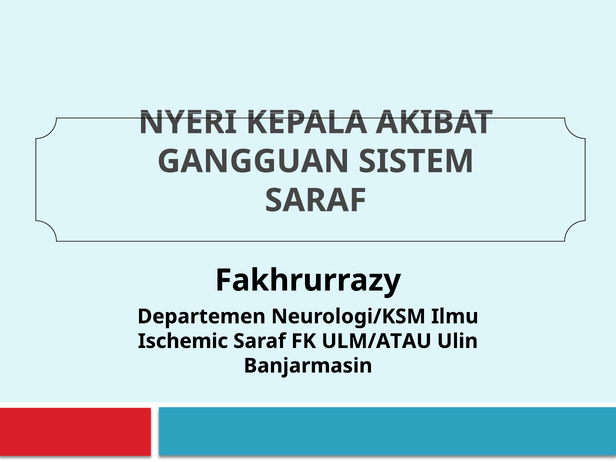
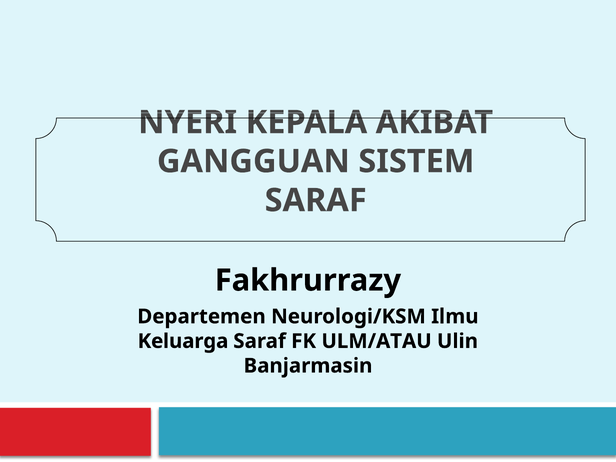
Ischemic: Ischemic -> Keluarga
